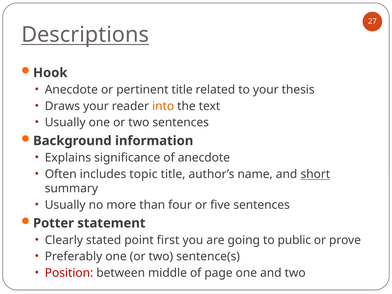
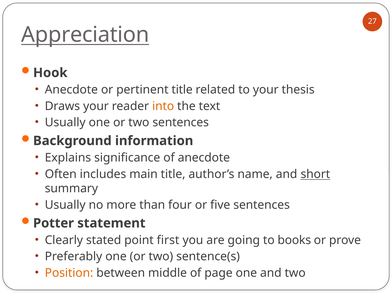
Descriptions: Descriptions -> Appreciation
topic: topic -> main
public: public -> books
Position colour: red -> orange
